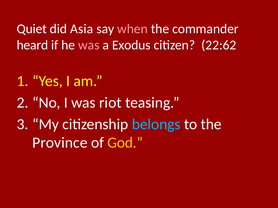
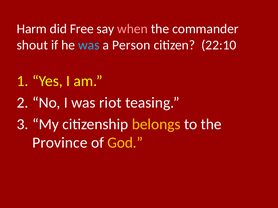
Quiet: Quiet -> Harm
Asia: Asia -> Free
heard: heard -> shout
was at (89, 45) colour: pink -> light blue
Exodus: Exodus -> Person
22:62: 22:62 -> 22:10
belongs colour: light blue -> yellow
